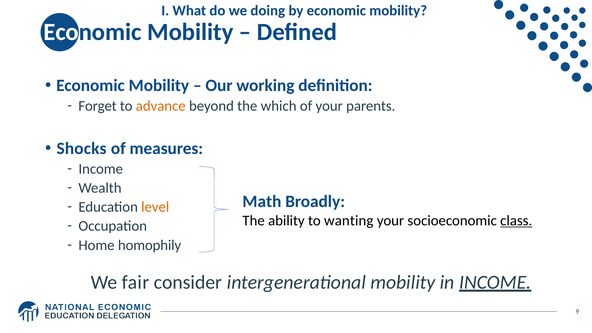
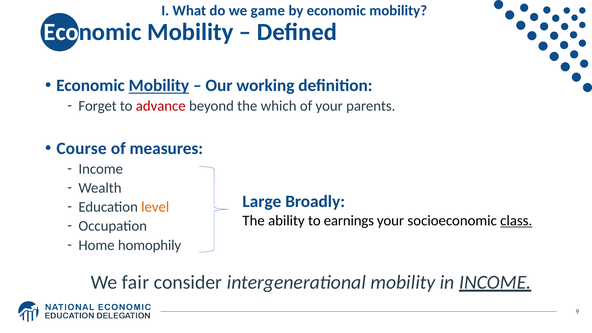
doing: doing -> game
Mobility at (159, 86) underline: none -> present
advance colour: orange -> red
Shocks: Shocks -> Course
Math: Math -> Large
wanting: wanting -> earnings
